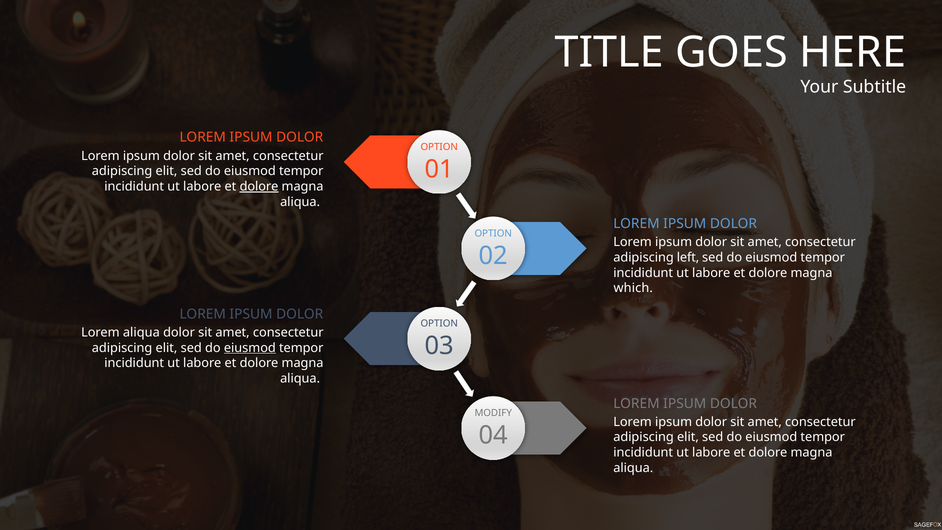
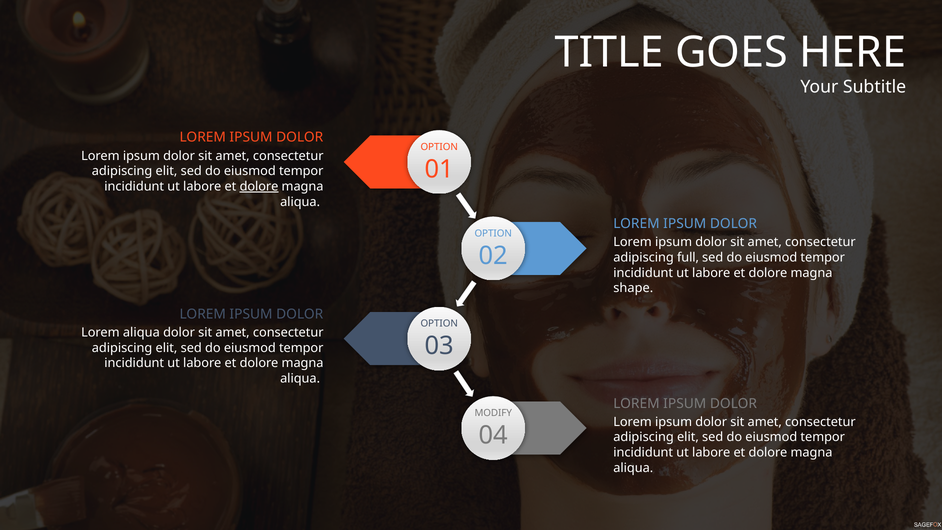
left: left -> full
which: which -> shape
eiusmod at (250, 348) underline: present -> none
